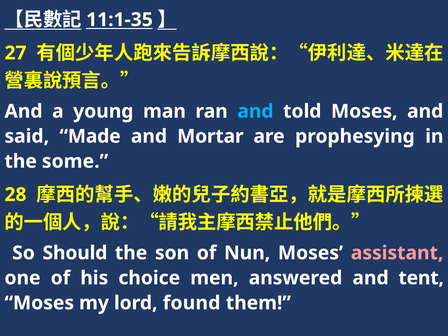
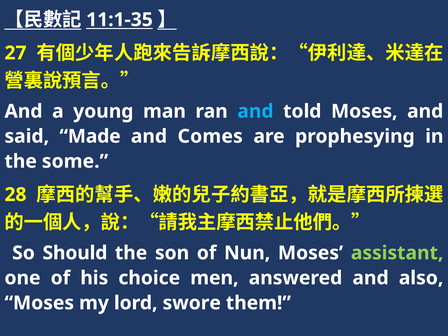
Mortar: Mortar -> Comes
assistant colour: pink -> light green
tent: tent -> also
found: found -> swore
